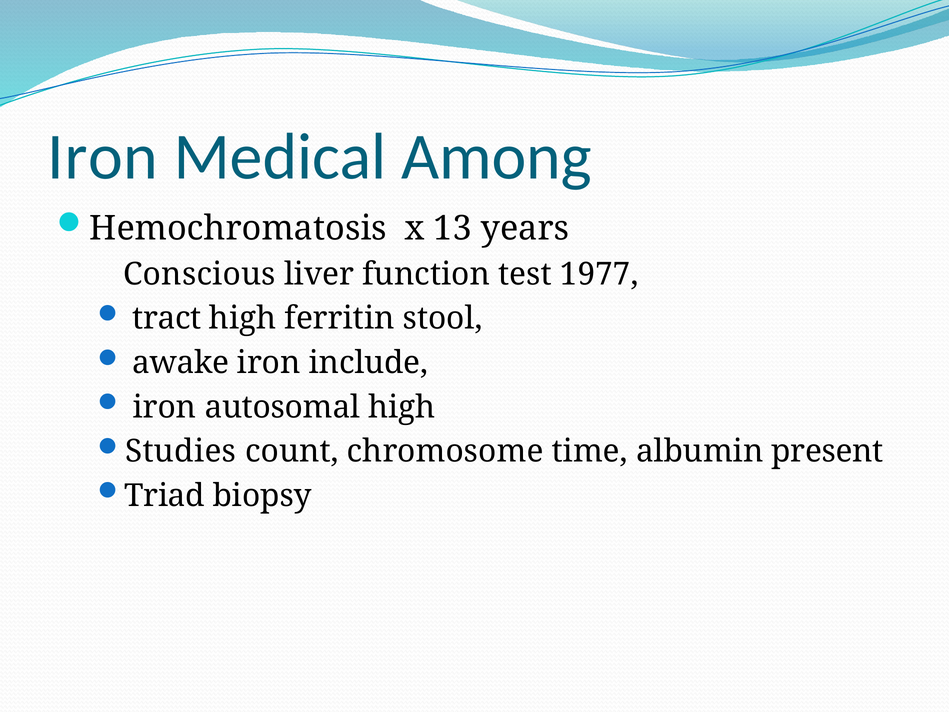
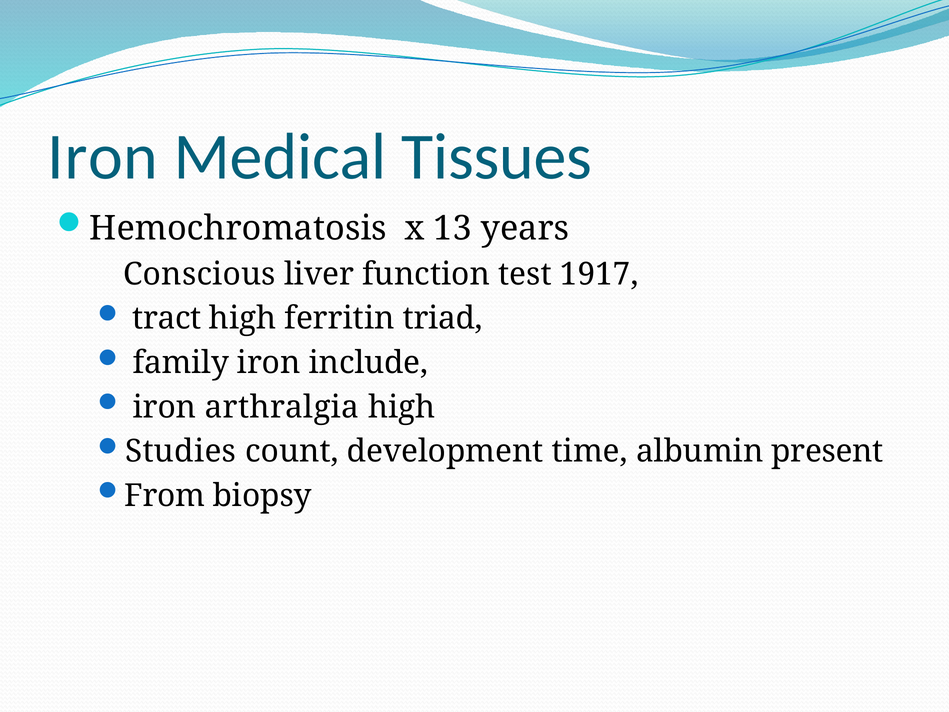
Among: Among -> Tissues
1977: 1977 -> 1917
stool: stool -> triad
awake: awake -> family
autosomal: autosomal -> arthralgia
chromosome: chromosome -> development
Triad: Triad -> From
